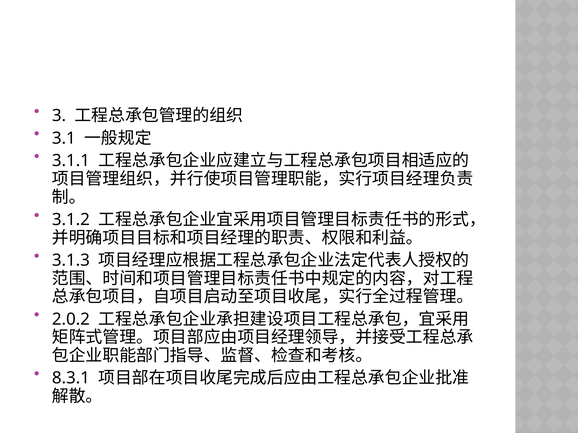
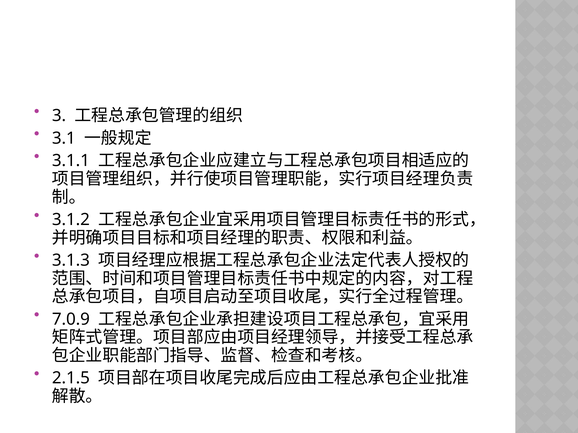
2.0.2: 2.0.2 -> 7.0.9
8.3.1: 8.3.1 -> 2.1.5
